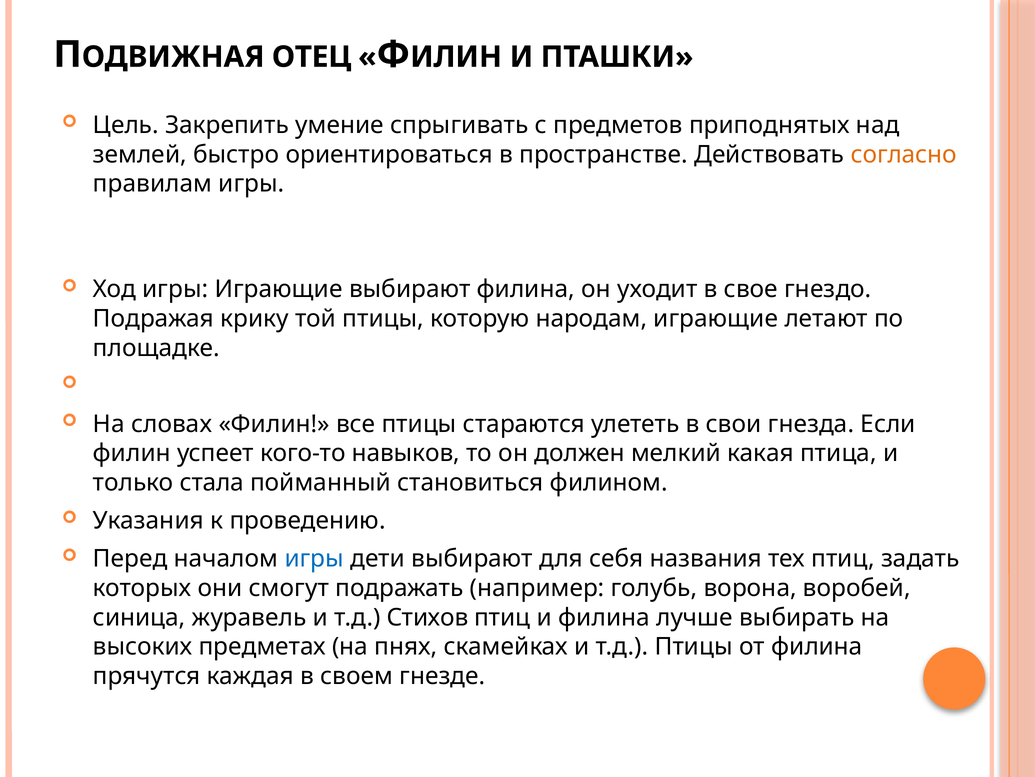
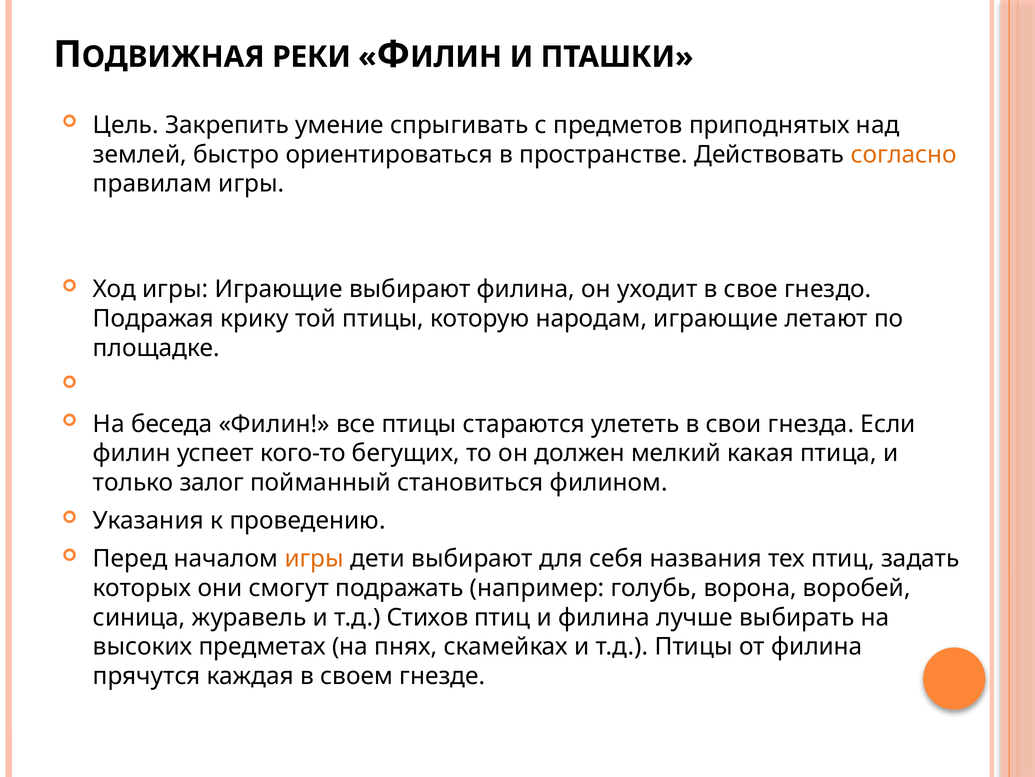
ОТЕЦ: ОТЕЦ -> РЕКИ
словах: словах -> беседа
навыков: навыков -> бегущих
стала: стала -> залог
игры at (314, 558) colour: blue -> orange
